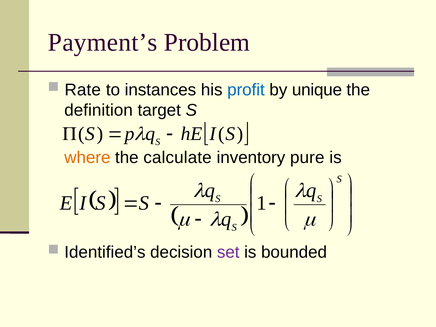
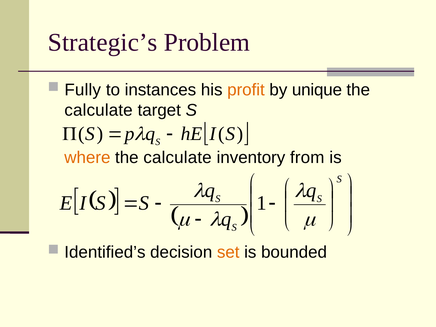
Payment’s: Payment’s -> Strategic’s
Rate: Rate -> Fully
profit colour: blue -> orange
definition at (99, 110): definition -> calculate
pure: pure -> from
set colour: purple -> orange
